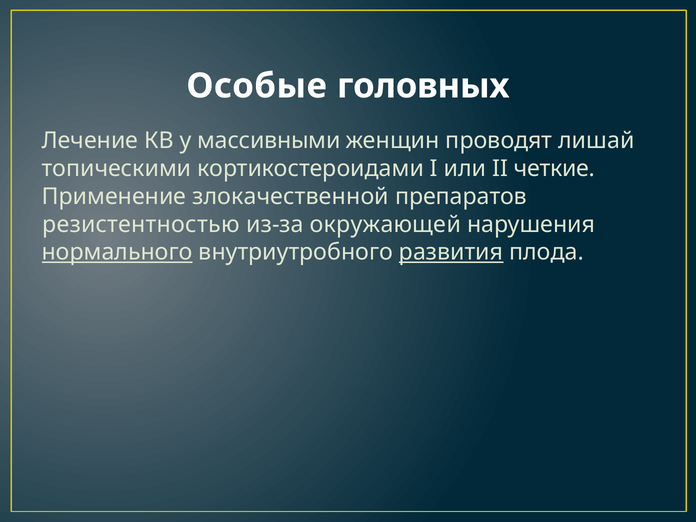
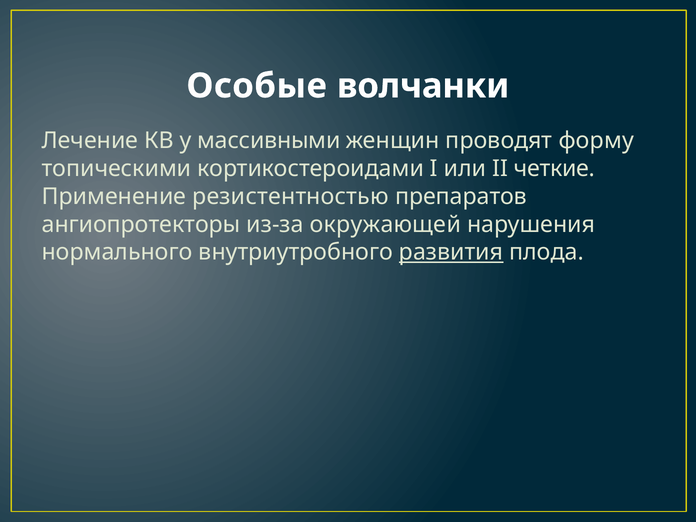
головных: головных -> волчанки
лишай: лишай -> форму
злокачественной: злокачественной -> резистентностью
резистентностью: резистентностью -> ангиопротекторы
нормального underline: present -> none
